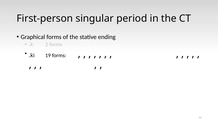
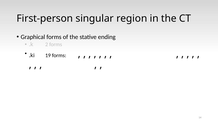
period: period -> region
